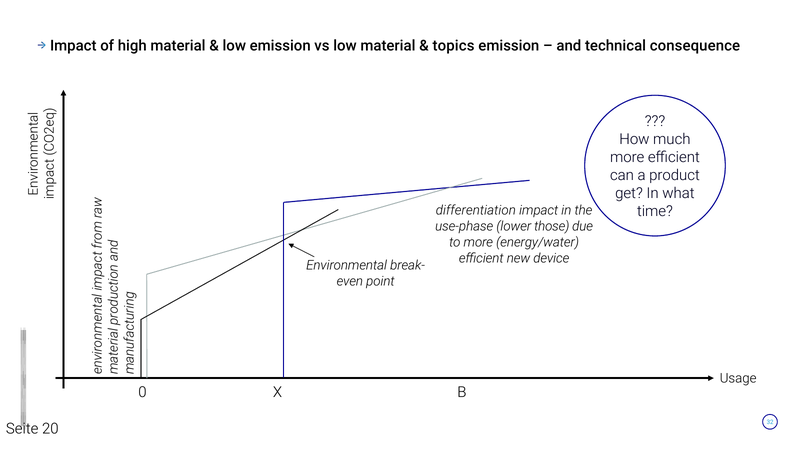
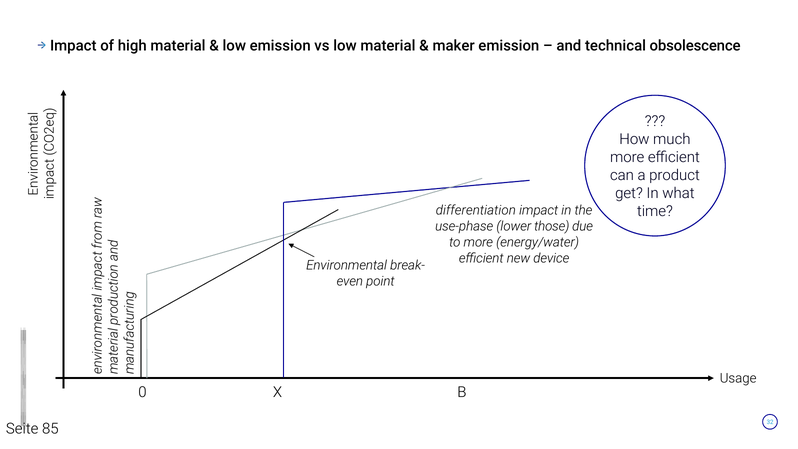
topics: topics -> maker
consequence: consequence -> obsolescence
20: 20 -> 85
